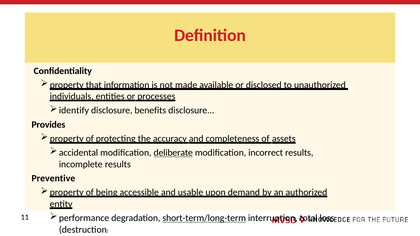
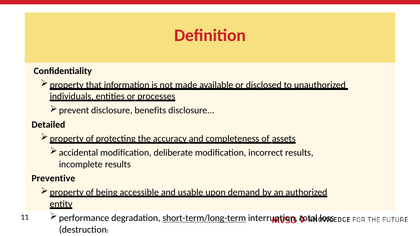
identify: identify -> prevent
Provides: Provides -> Detailed
deliberate underline: present -> none
